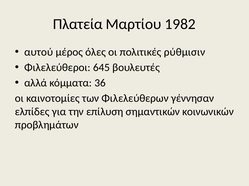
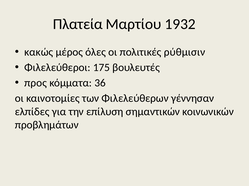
1982: 1982 -> 1932
αυτού: αυτού -> κακώς
645: 645 -> 175
αλλά: αλλά -> προς
